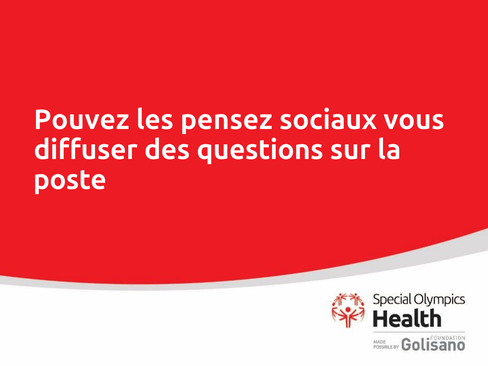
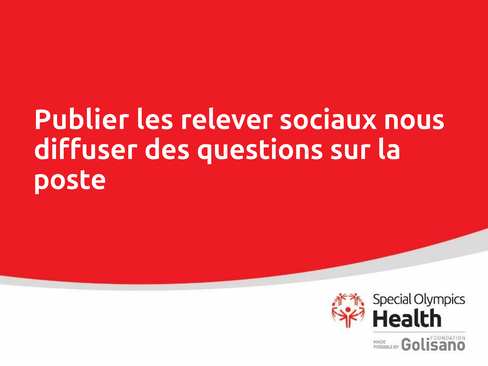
Pouvez: Pouvez -> Publier
pensez: pensez -> relever
vous: vous -> nous
